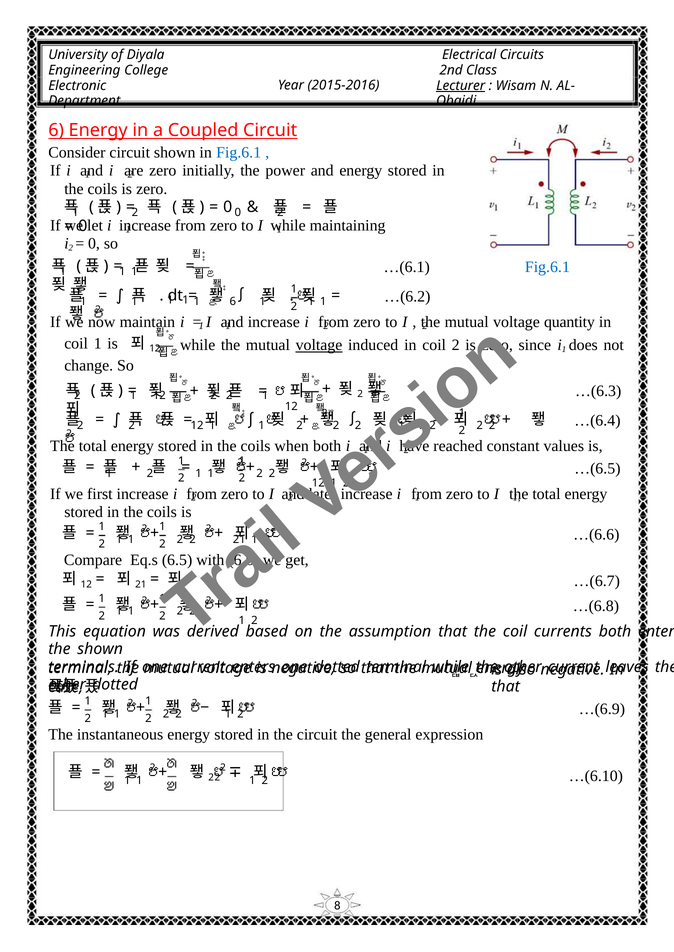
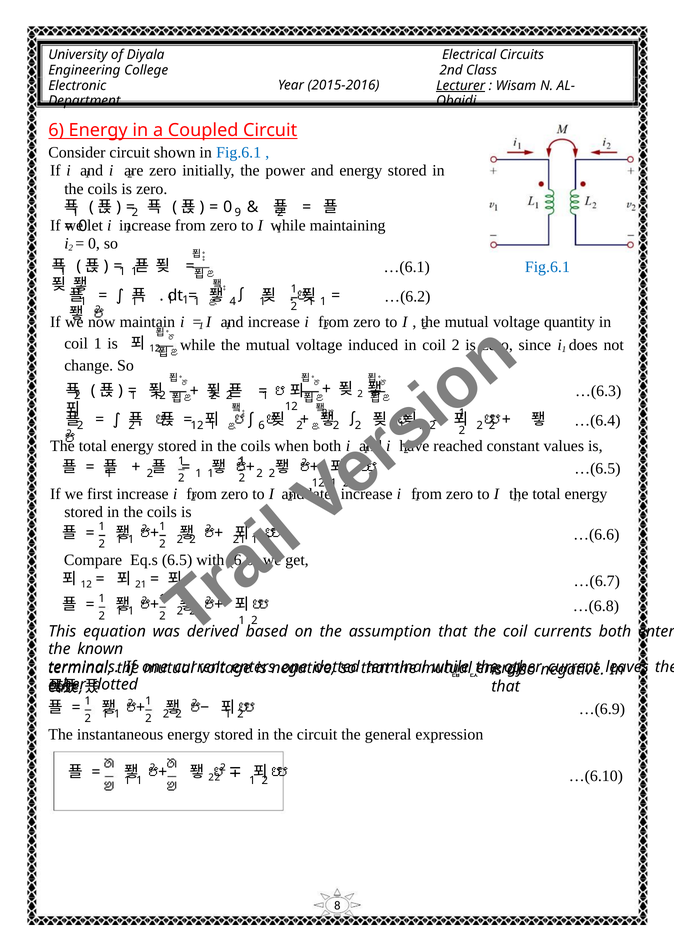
0 at (238, 213): 0 -> 9
6 at (233, 302): 6 -> 4
voltage at (319, 345) underline: present -> none
1 at (262, 426): 1 -> 6
the shown: shown -> known
